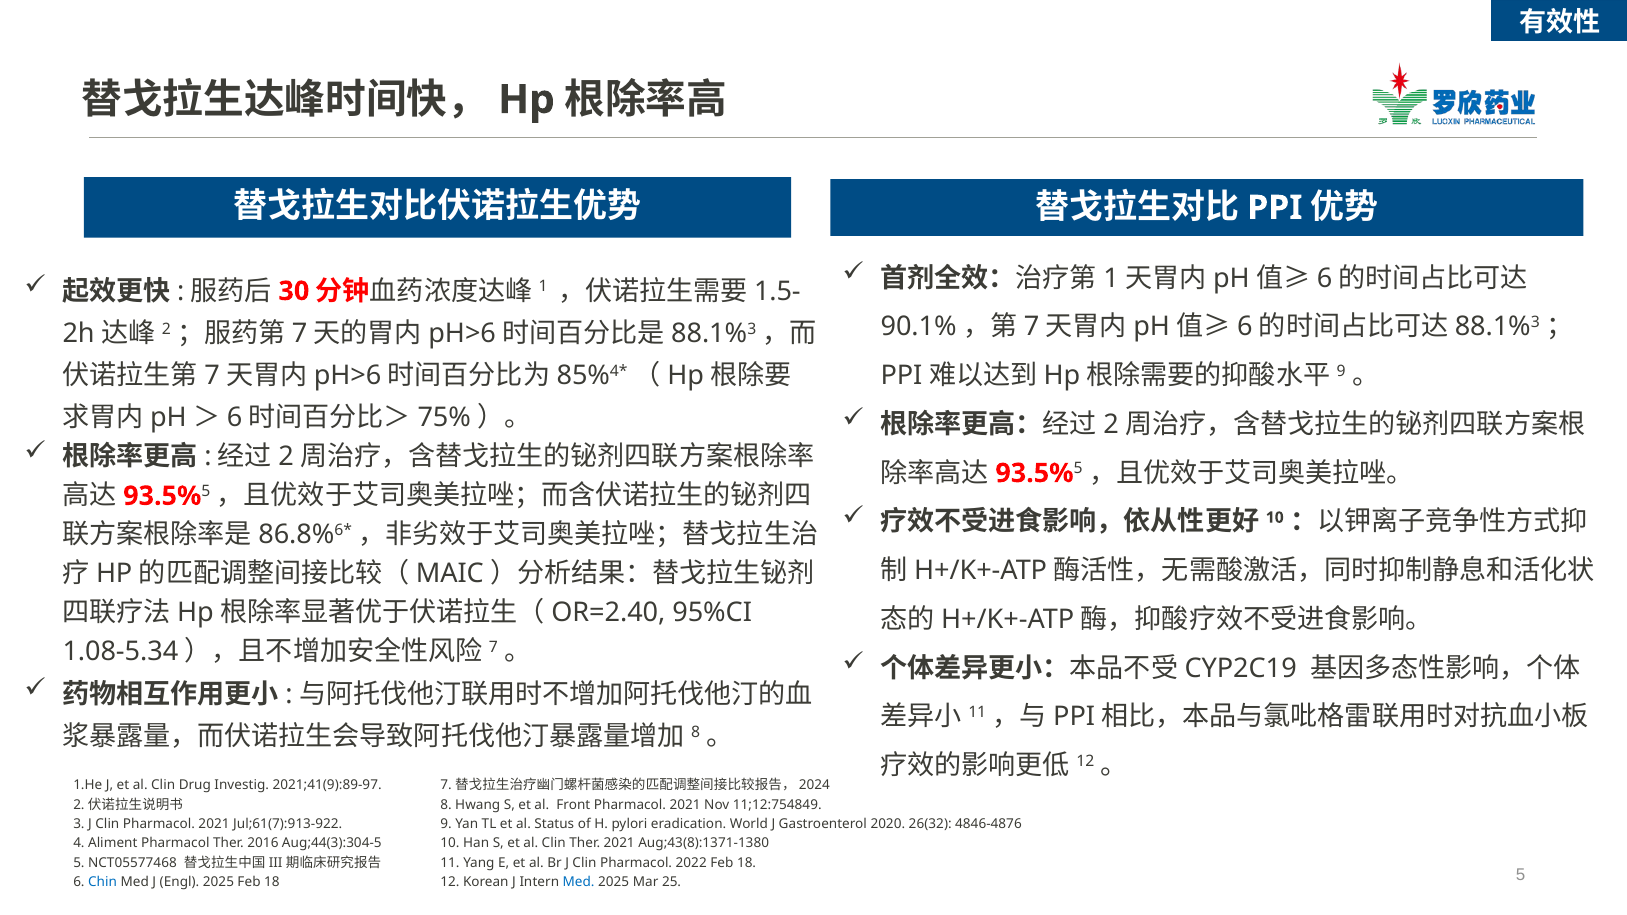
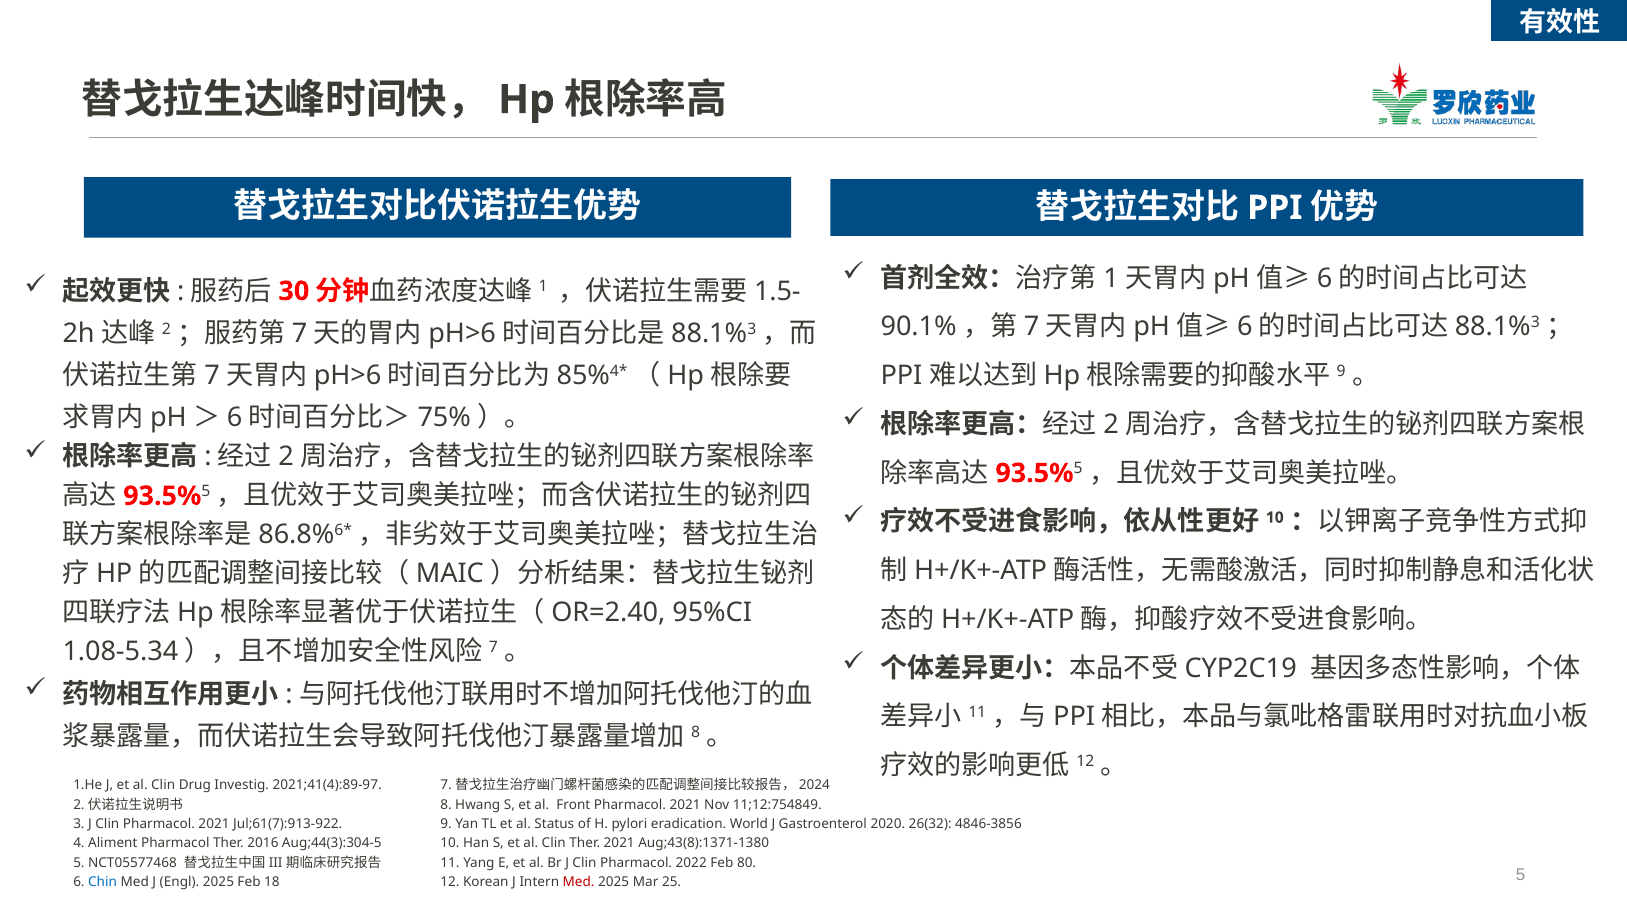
2021;41(9):89-97: 2021;41(9):89-97 -> 2021;41(4):89-97
4846-4876: 4846-4876 -> 4846-3856
2022 Feb 18: 18 -> 80
Med at (579, 883) colour: blue -> red
